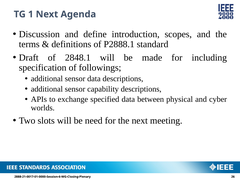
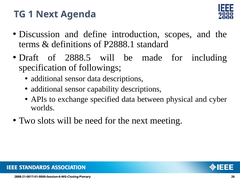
2848.1: 2848.1 -> 2888.5
